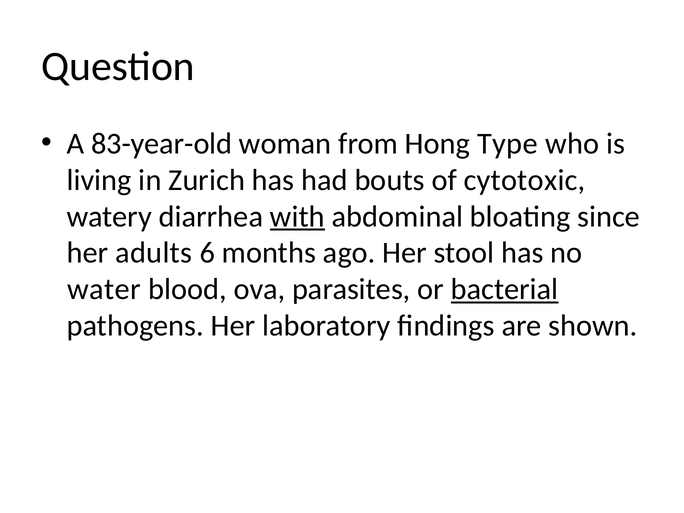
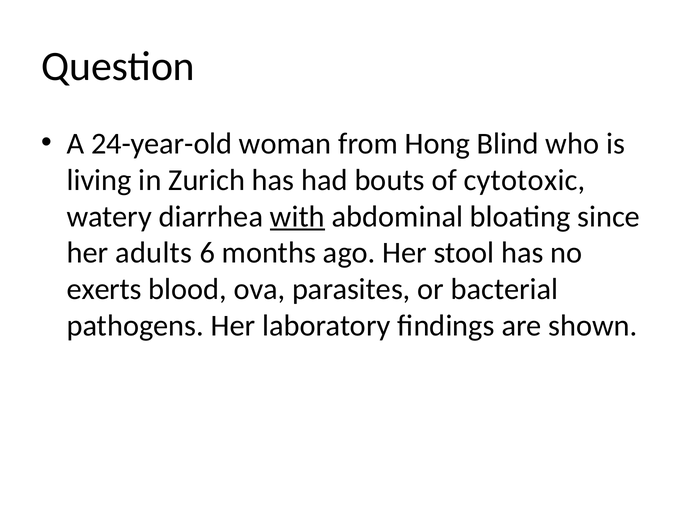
83-year-old: 83-year-old -> 24-year-old
Type: Type -> Blind
water: water -> exerts
bacterial underline: present -> none
